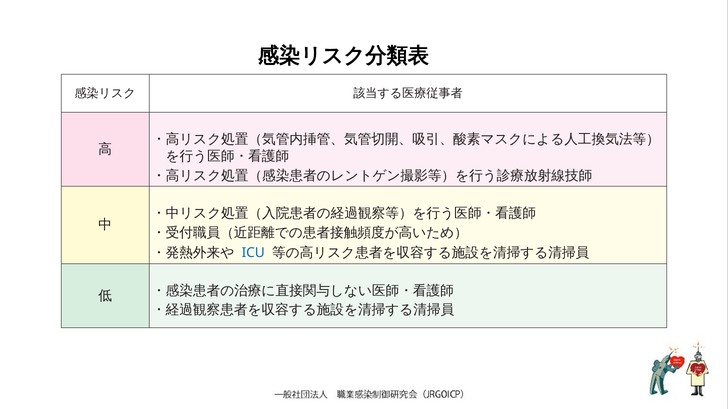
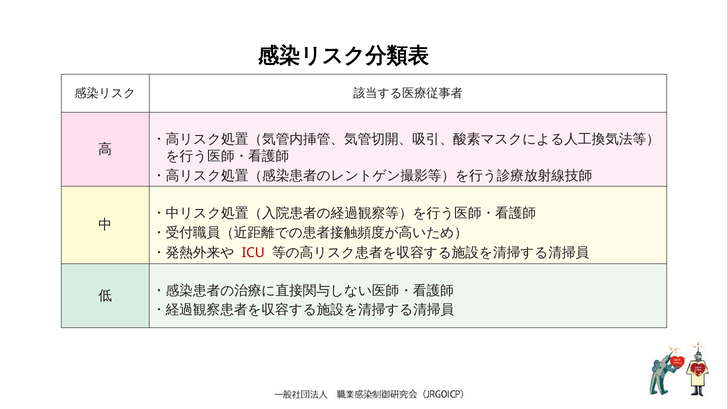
ICU colour: blue -> red
